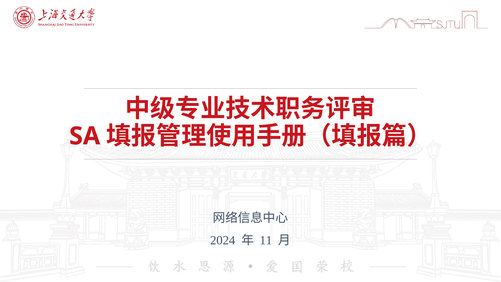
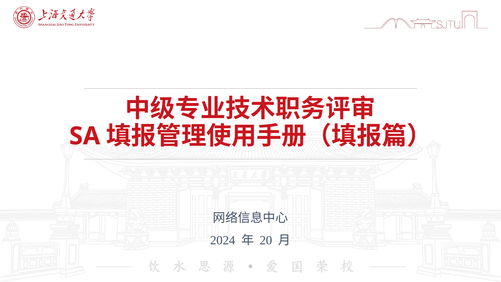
11: 11 -> 20
